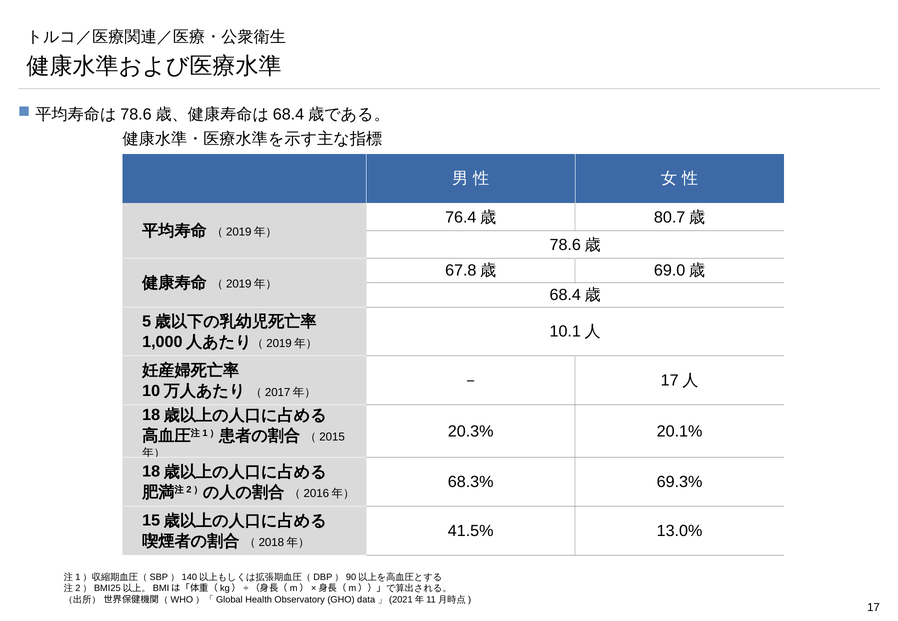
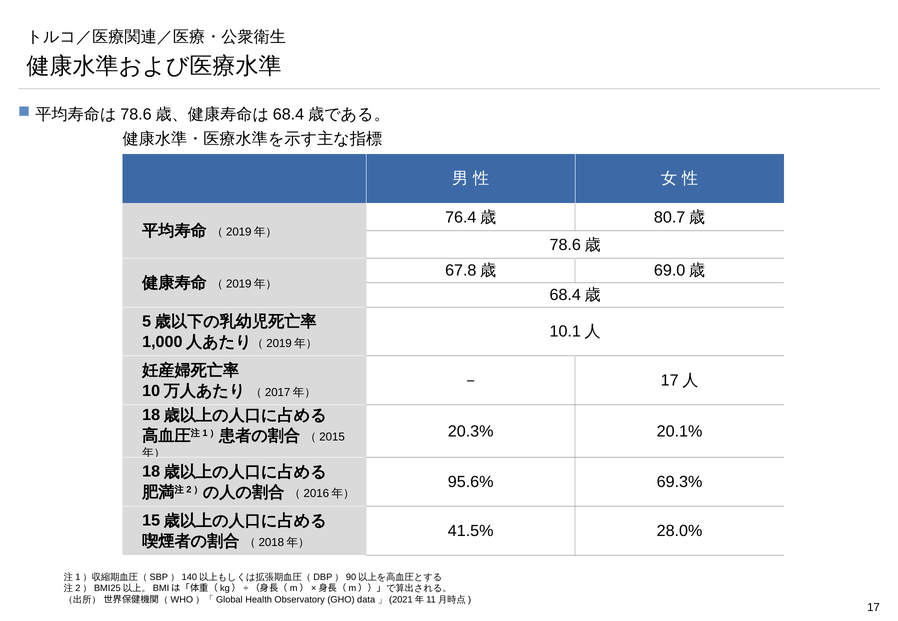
68.3%: 68.3% -> 95.6%
13.0%: 13.0% -> 28.0%
